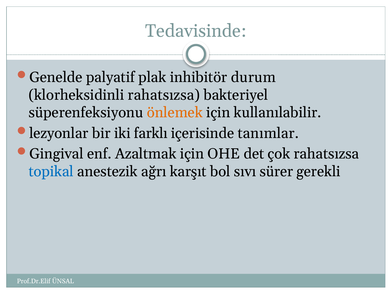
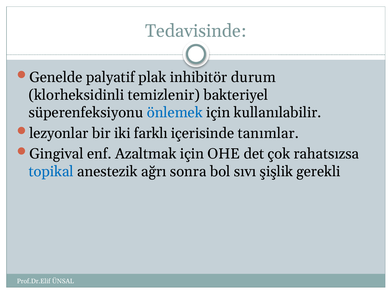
klorheksidinli rahatsızsa: rahatsızsa -> temizlenir
önlemek colour: orange -> blue
karşıt: karşıt -> sonra
sürer: sürer -> şişlik
